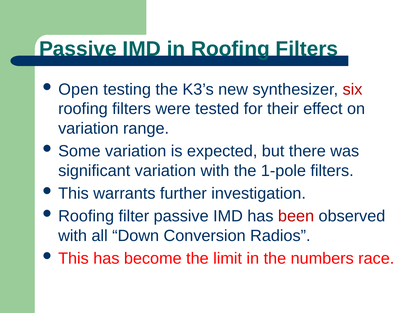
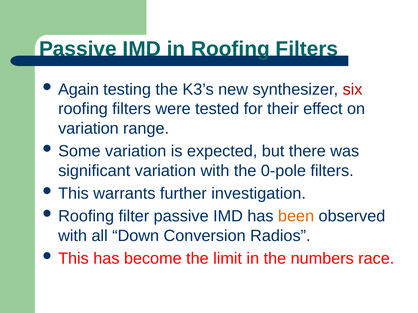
Open: Open -> Again
1-pole: 1-pole -> 0-pole
been colour: red -> orange
